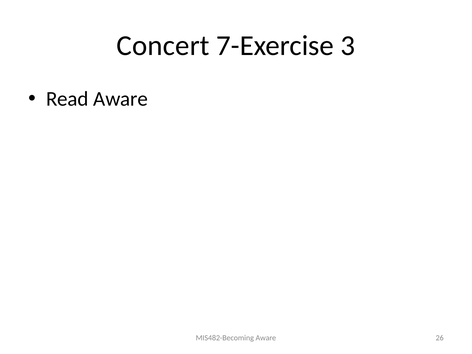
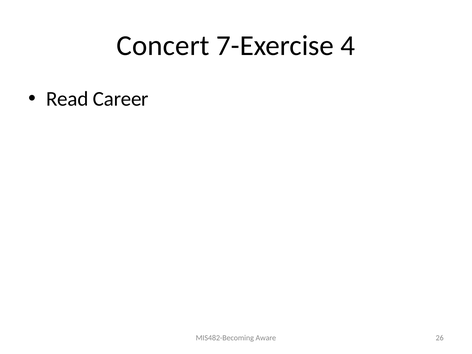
3: 3 -> 4
Read Aware: Aware -> Career
